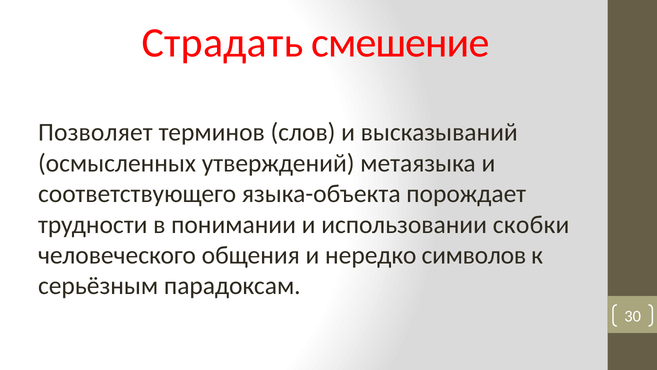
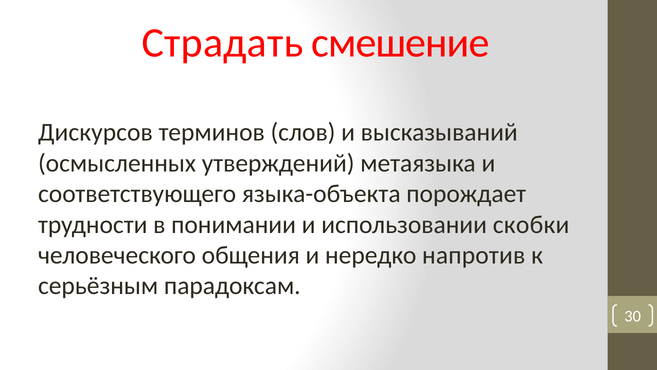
Позволяет: Позволяет -> Дискурсов
символов: символов -> напротив
